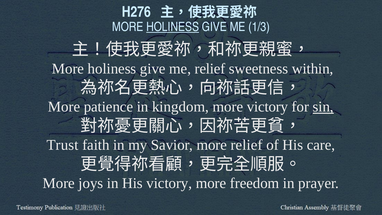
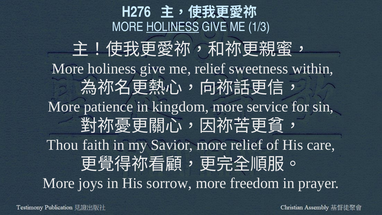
more victory: victory -> service
sin underline: present -> none
Trust: Trust -> Thou
His victory: victory -> sorrow
